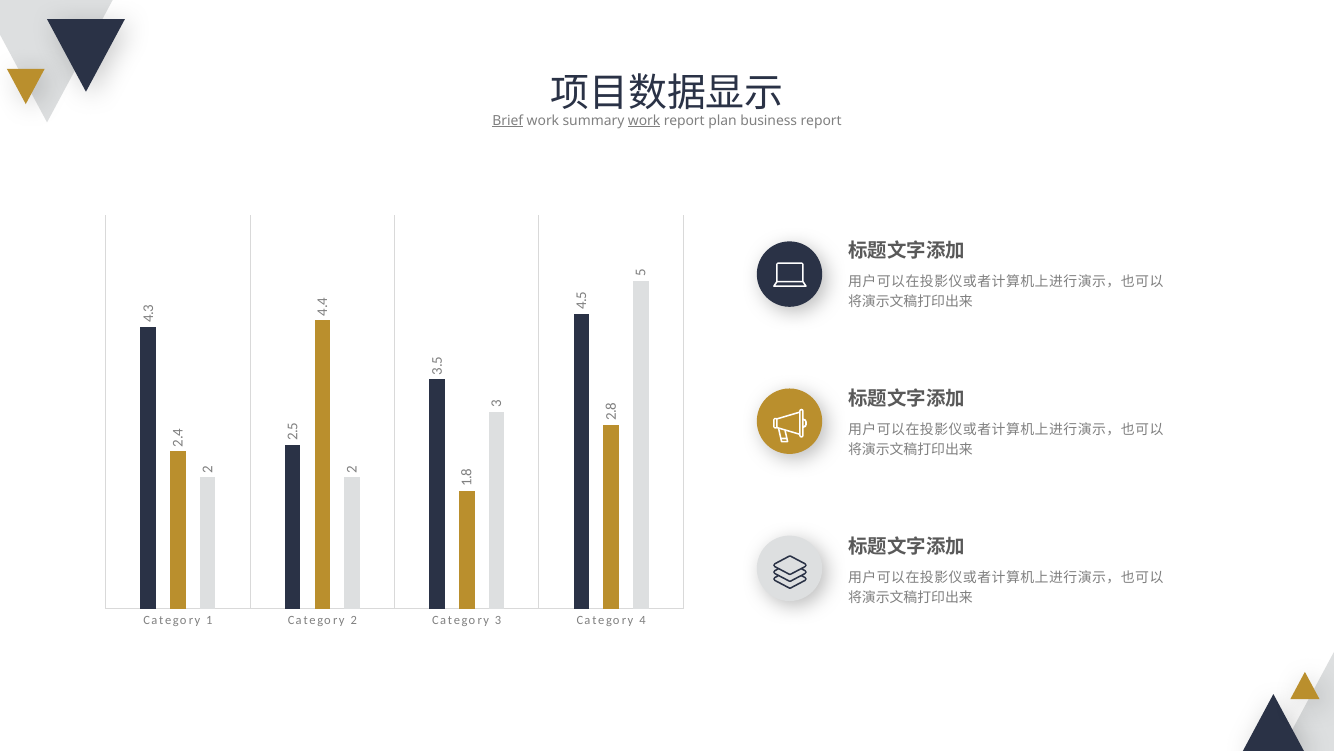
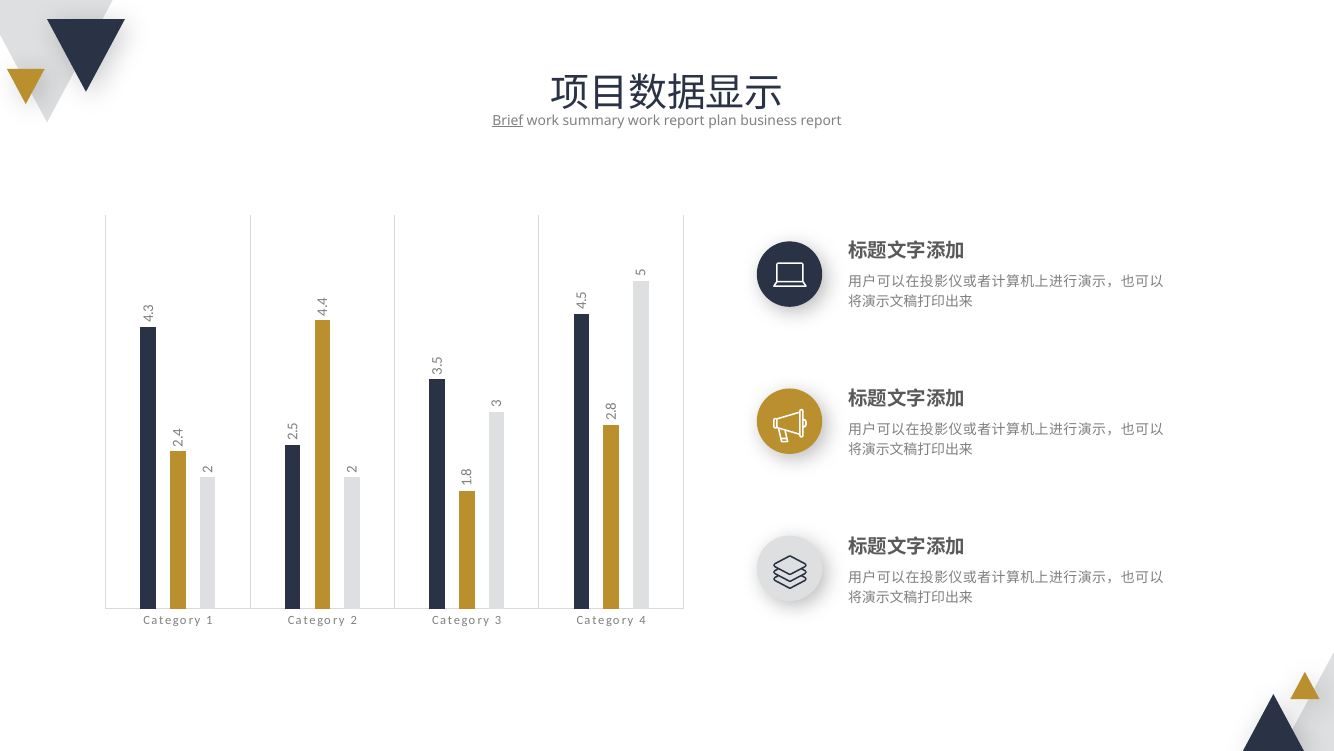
work at (644, 120) underline: present -> none
